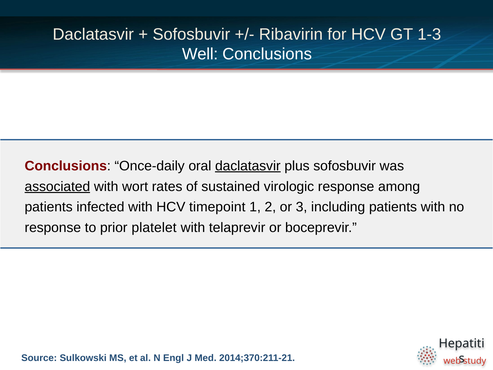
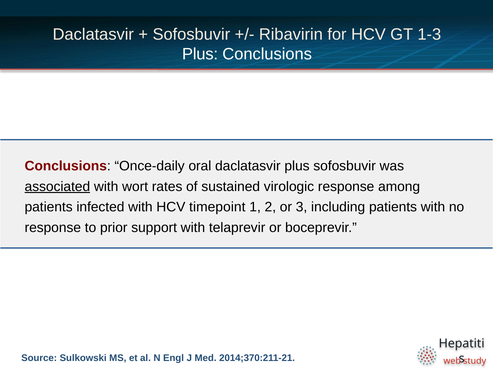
Well at (200, 54): Well -> Plus
daclatasvir at (248, 166) underline: present -> none
platelet: platelet -> support
